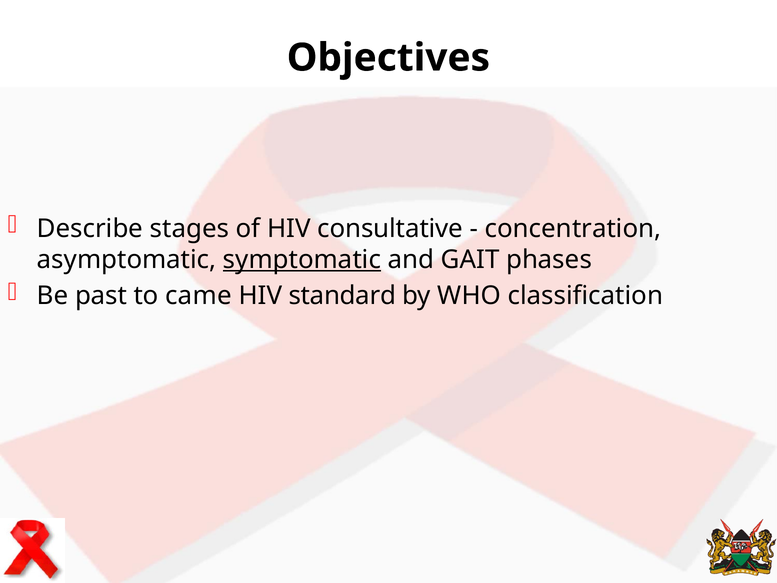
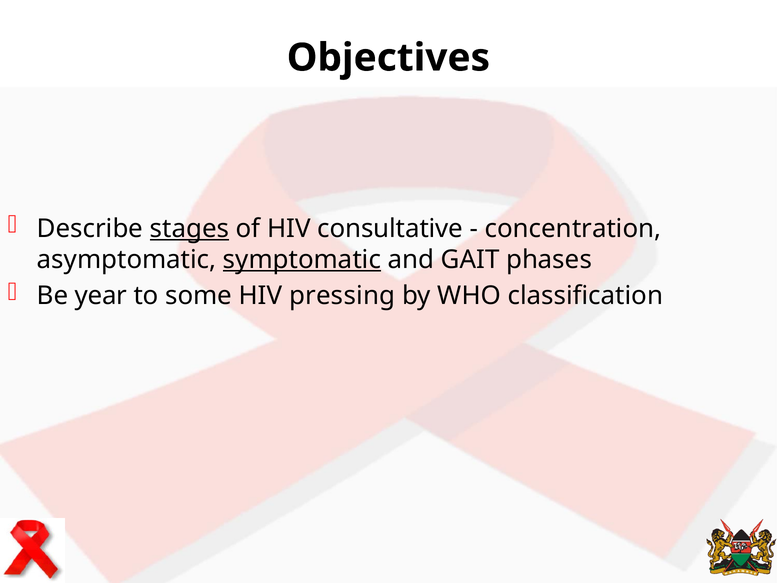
stages underline: none -> present
past: past -> year
came: came -> some
standard: standard -> pressing
